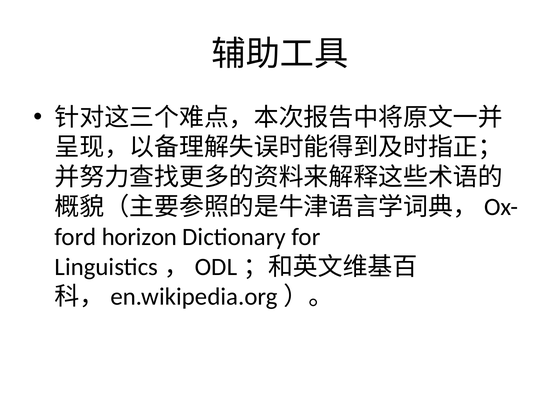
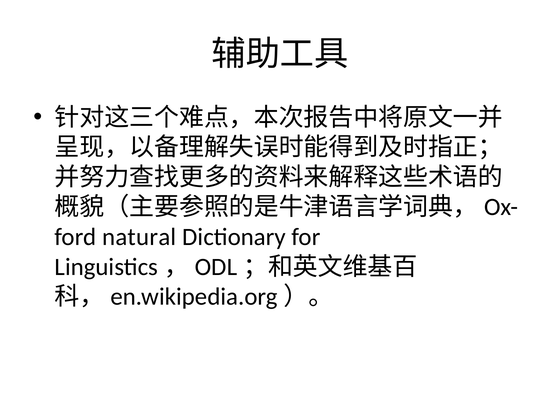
horizon: horizon -> natural
